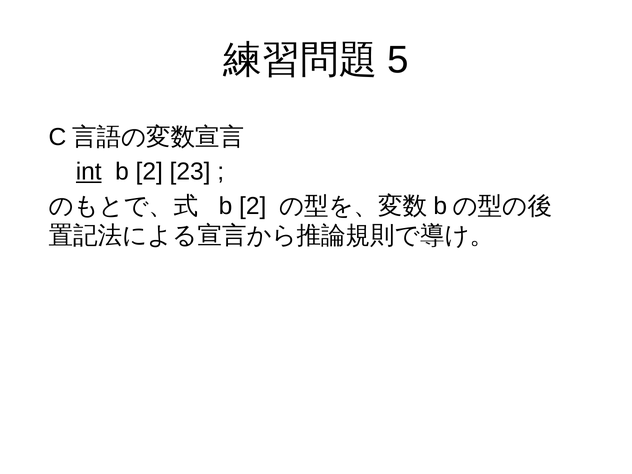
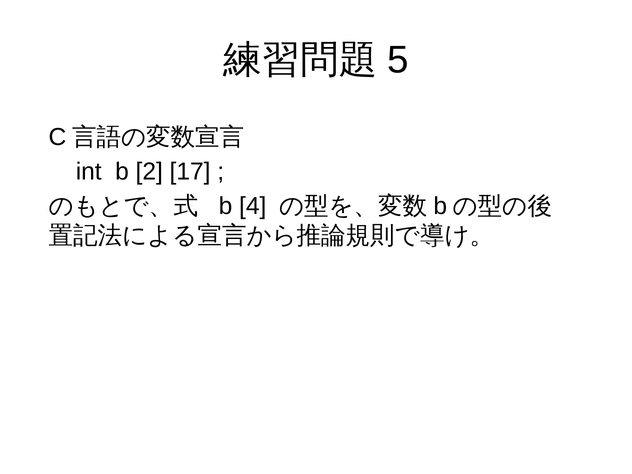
int underline: present -> none
23: 23 -> 17
2 at (253, 206): 2 -> 4
